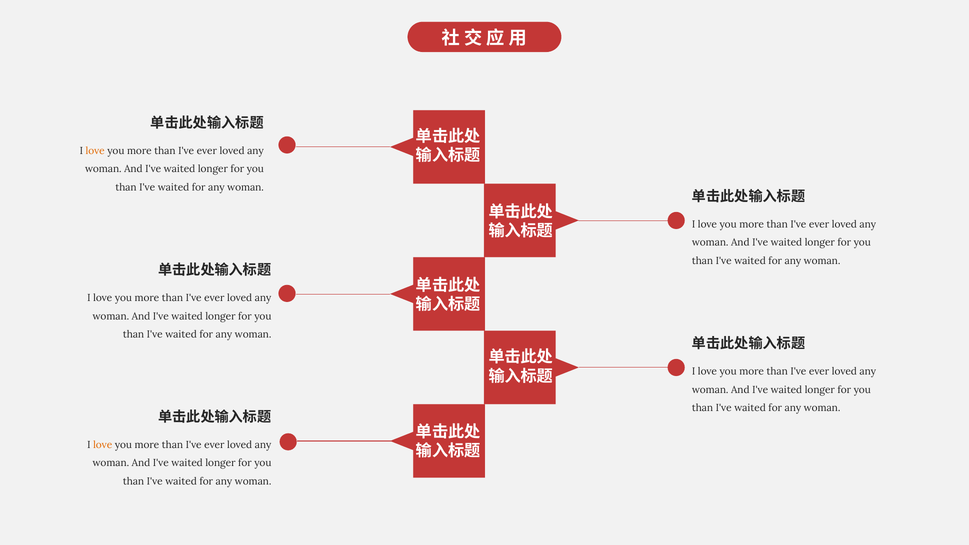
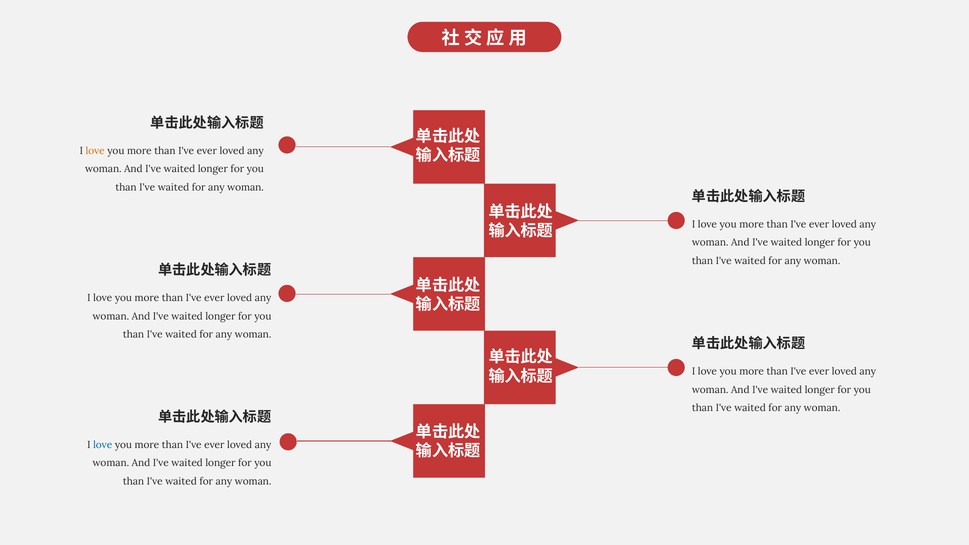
love at (103, 445) colour: orange -> blue
